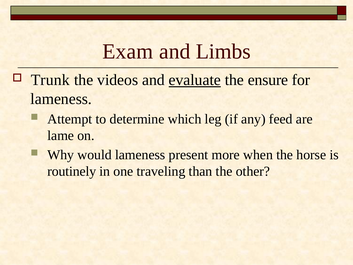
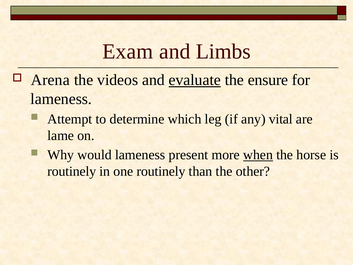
Trunk: Trunk -> Arena
feed: feed -> vital
when underline: none -> present
one traveling: traveling -> routinely
